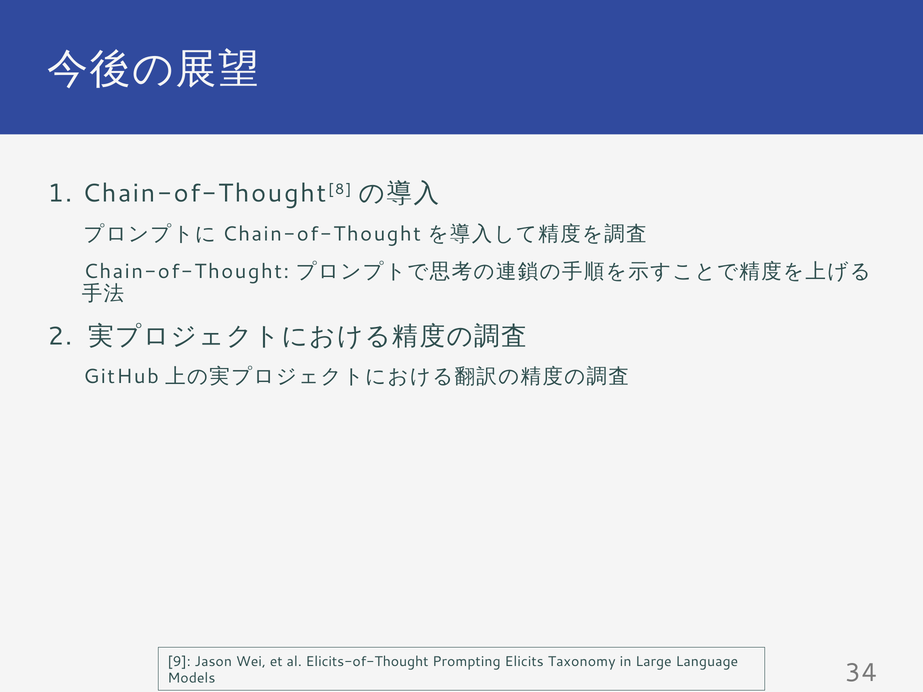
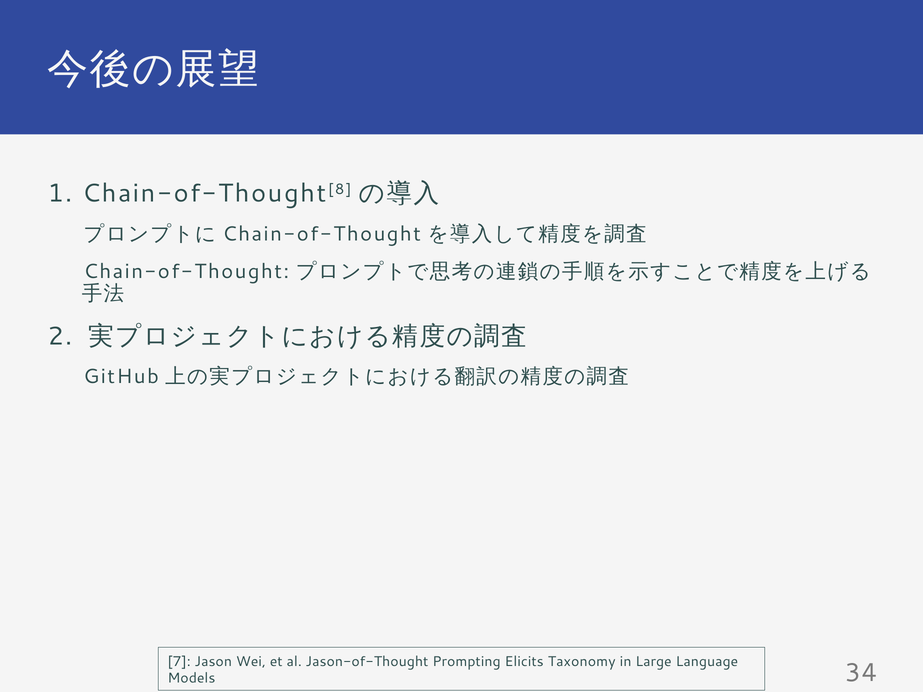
9: 9 -> 7
Elicits-of-Thought: Elicits-of-Thought -> Jason-of-Thought
